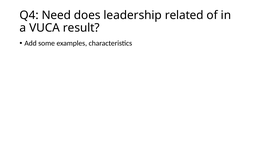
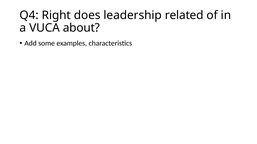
Need: Need -> Right
result: result -> about
